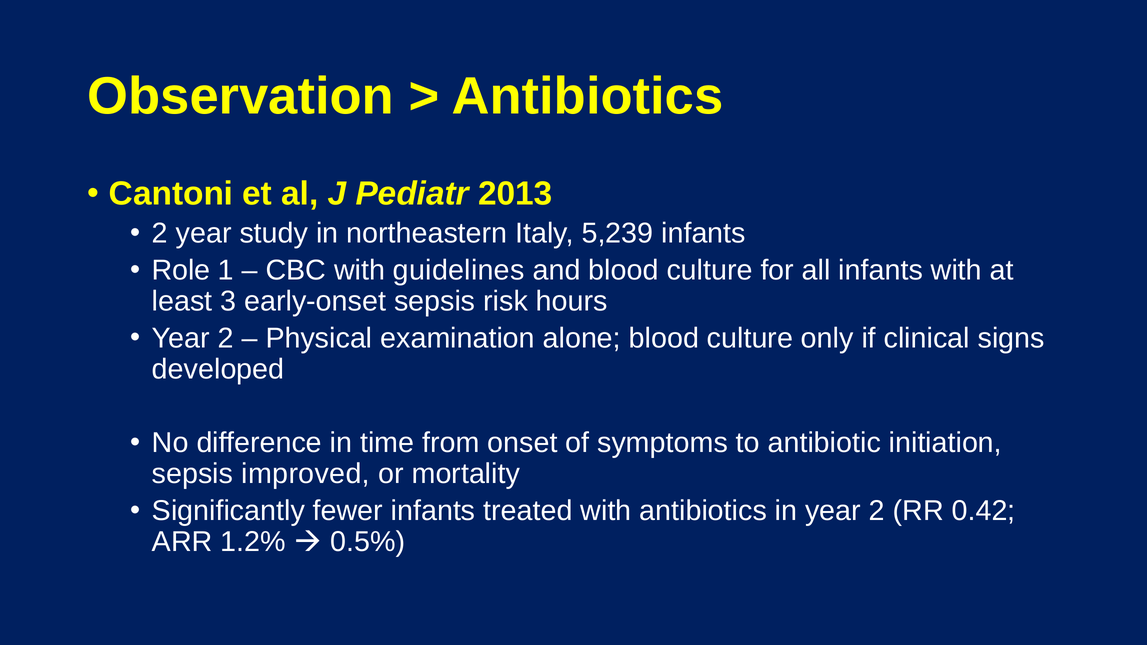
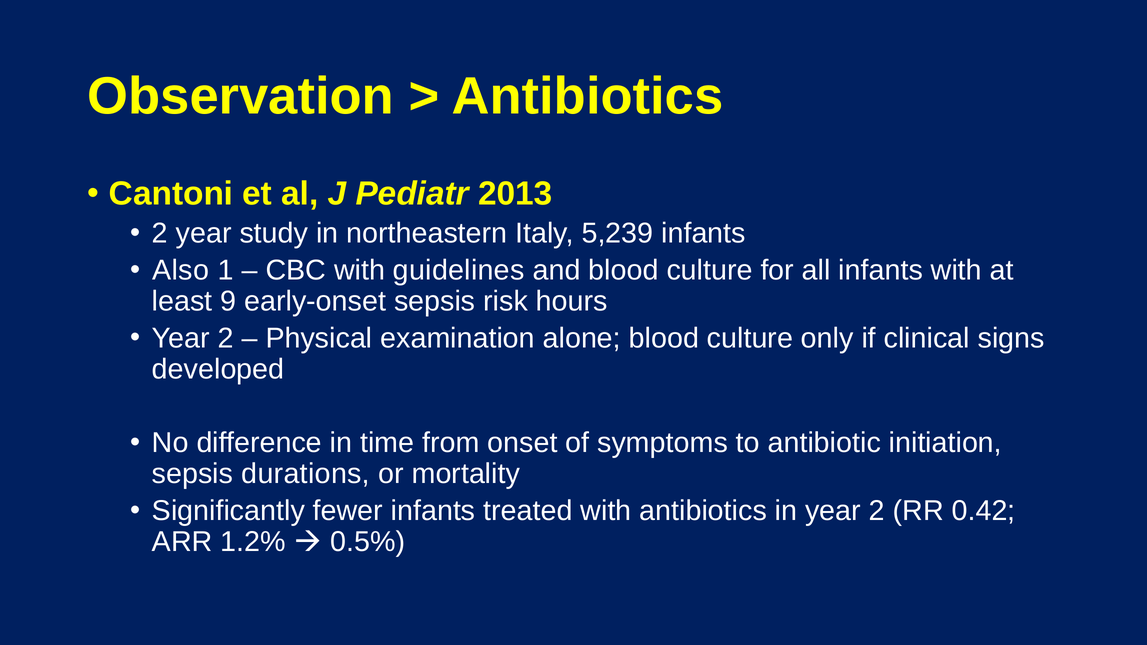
Role: Role -> Also
3: 3 -> 9
improved: improved -> durations
